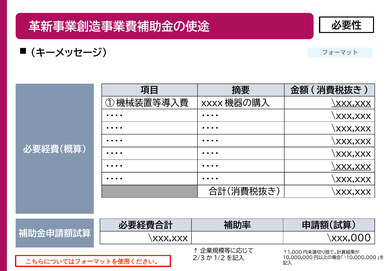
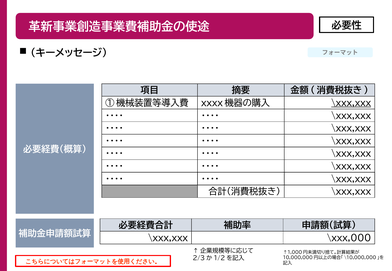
\xxx,xxx at (351, 167) underline: present -> none
